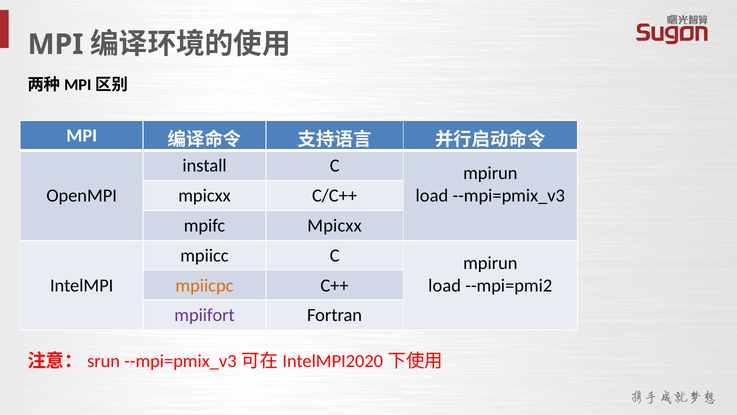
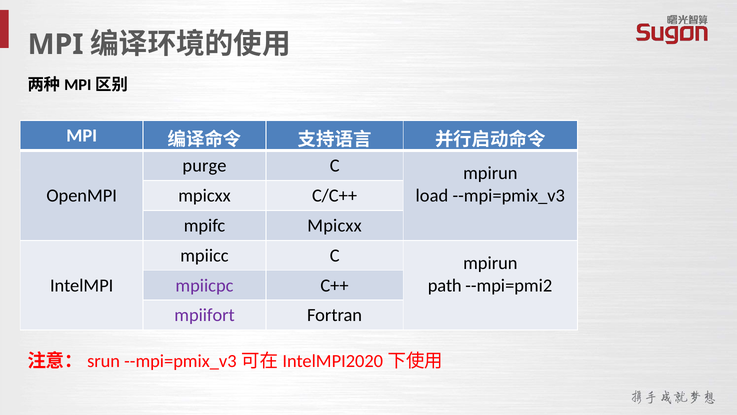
install: install -> purge
mpiicpc colour: orange -> purple
load at (445, 285): load -> path
